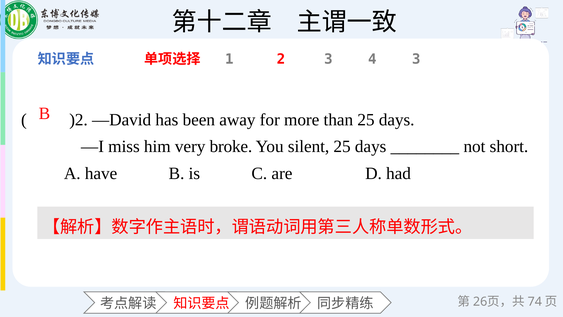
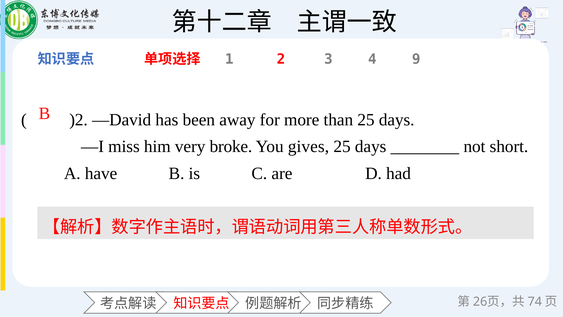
4 3: 3 -> 9
silent: silent -> gives
